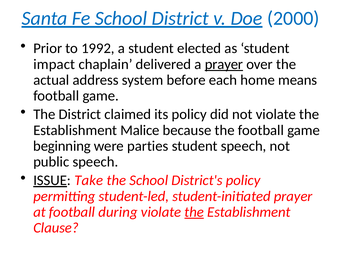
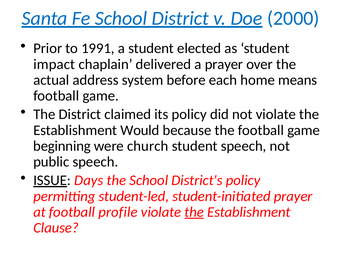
1992: 1992 -> 1991
prayer at (224, 64) underline: present -> none
Malice: Malice -> Would
parties: parties -> church
Take: Take -> Days
during: during -> profile
